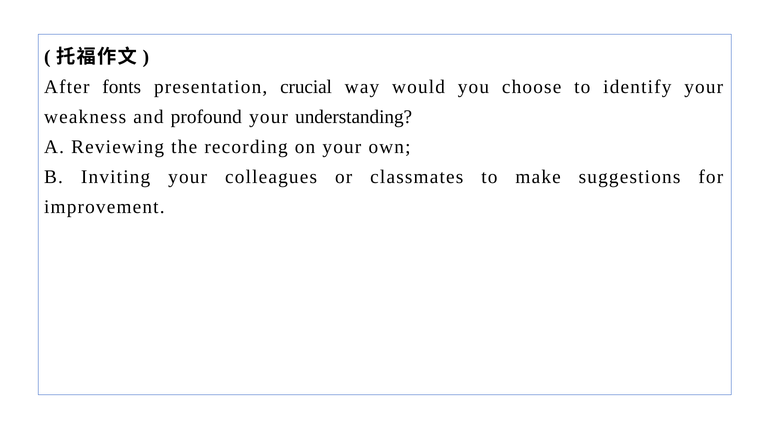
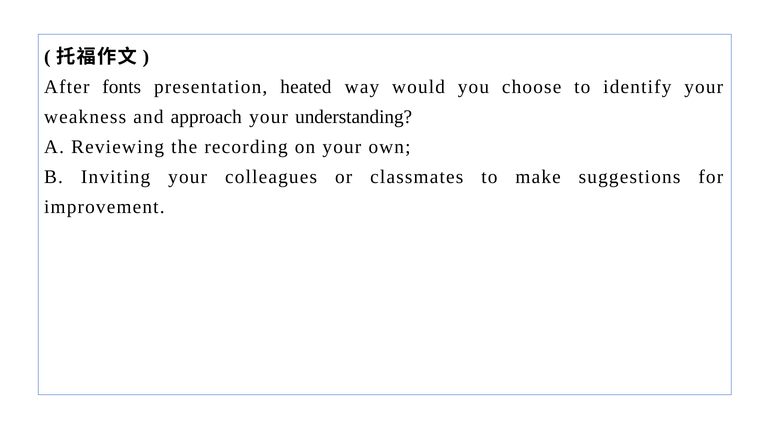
crucial: crucial -> heated
profound: profound -> approach
